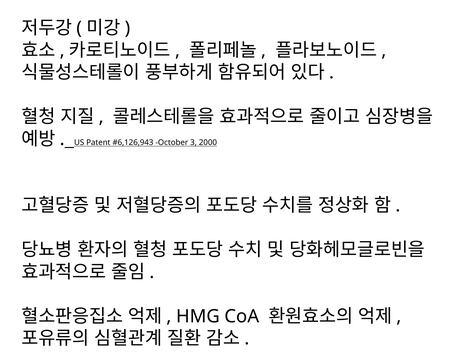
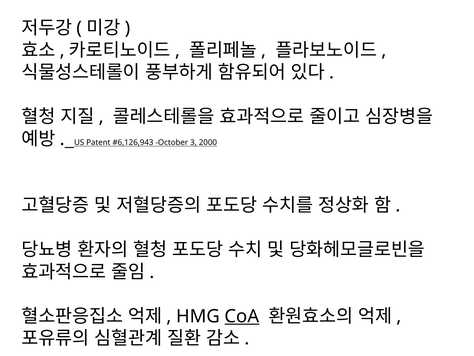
CoA underline: none -> present
